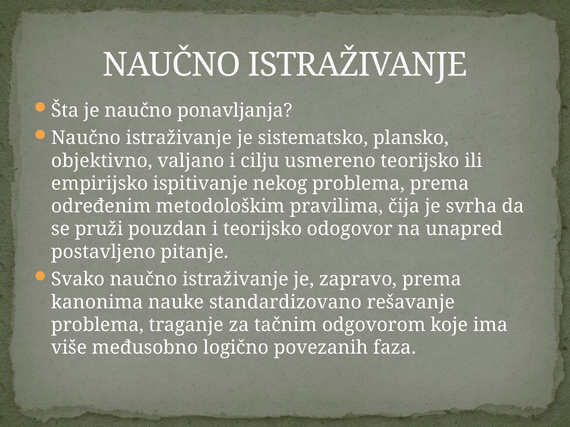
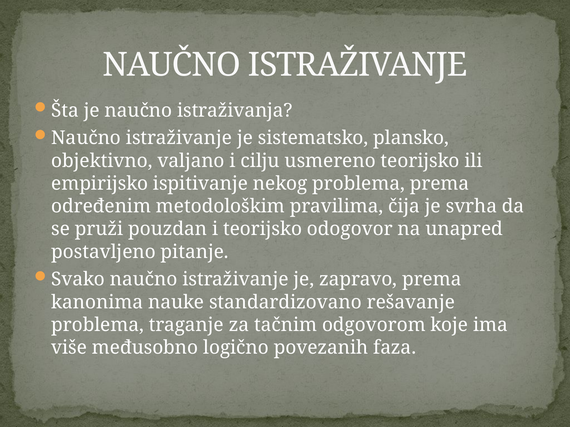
ponavljanja: ponavljanja -> istraživanja
